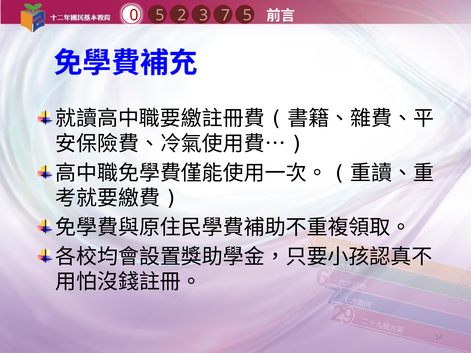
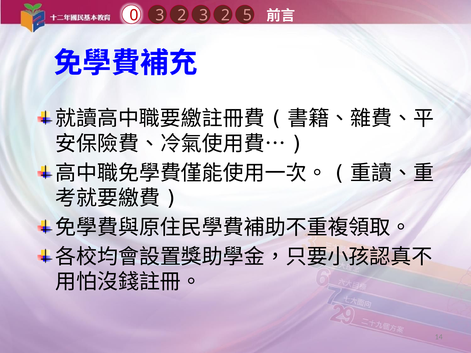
0 5: 5 -> 3
3 7: 7 -> 2
